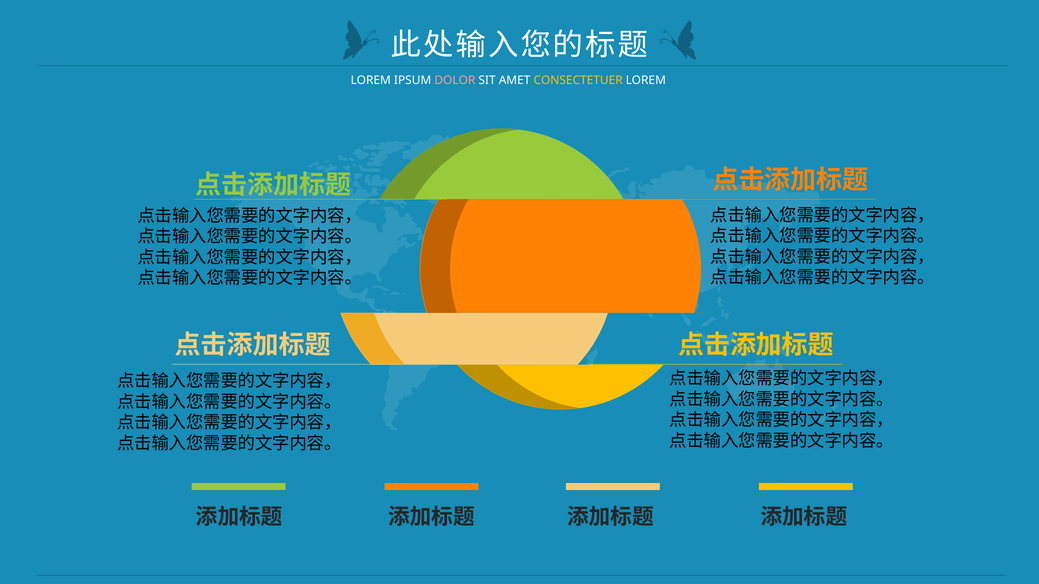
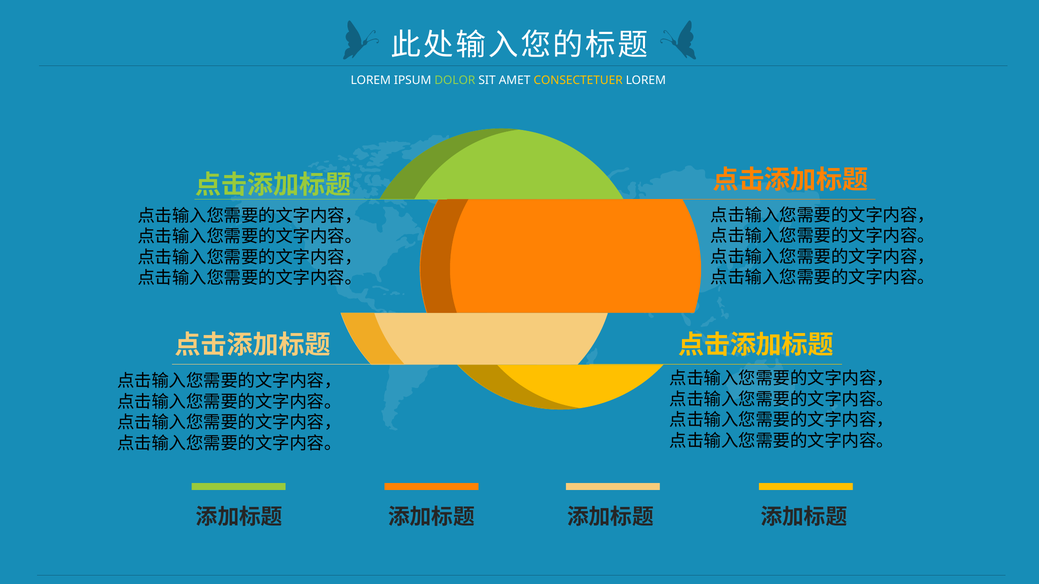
DOLOR colour: pink -> light green
